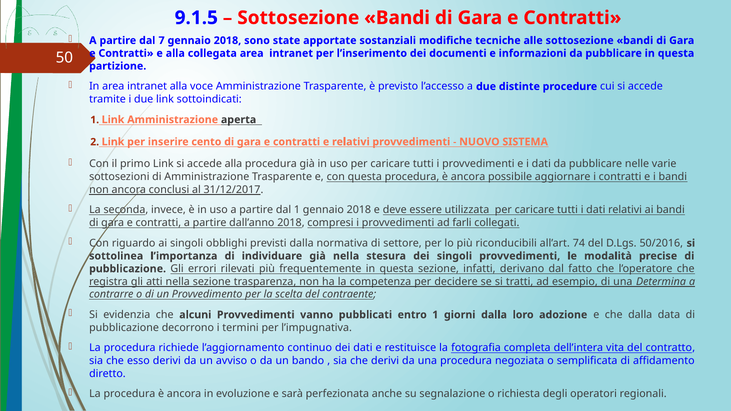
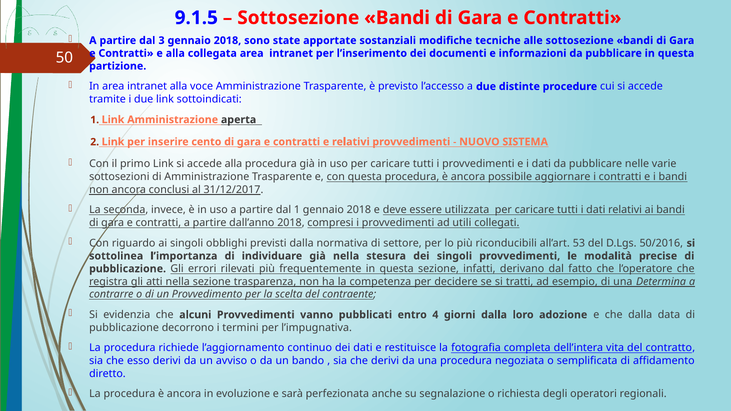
7: 7 -> 3
farli: farli -> utili
74: 74 -> 53
entro 1: 1 -> 4
